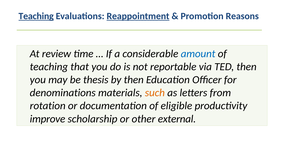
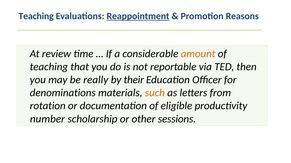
Teaching at (36, 16) underline: present -> none
amount colour: blue -> orange
thesis: thesis -> really
by then: then -> their
improve: improve -> number
external: external -> sessions
